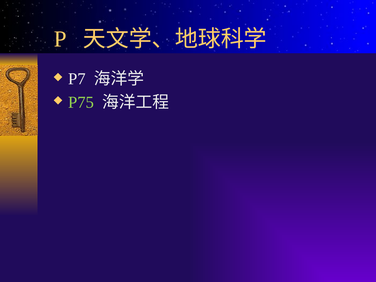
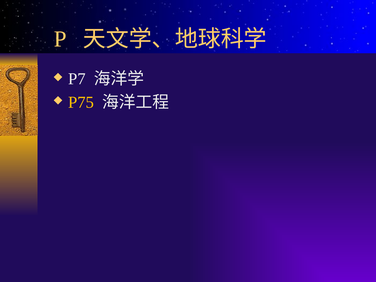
P75 colour: light green -> yellow
